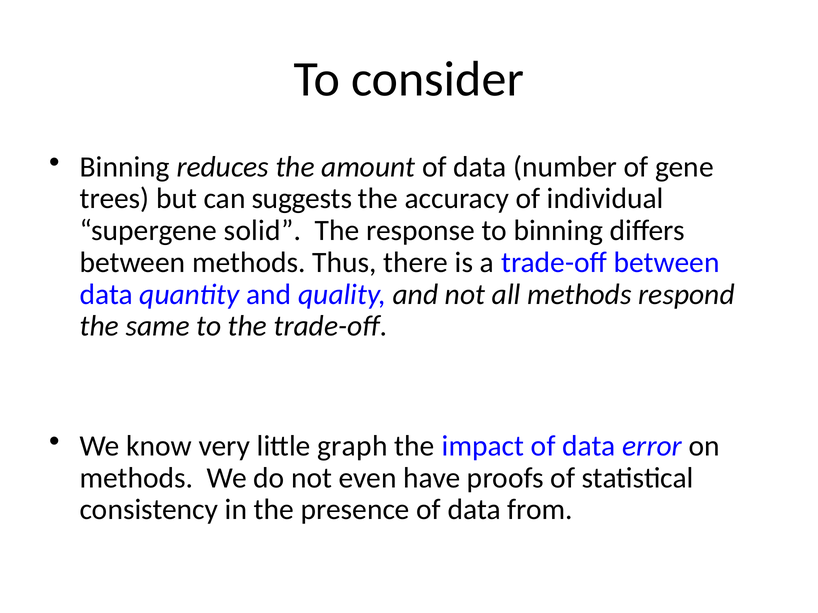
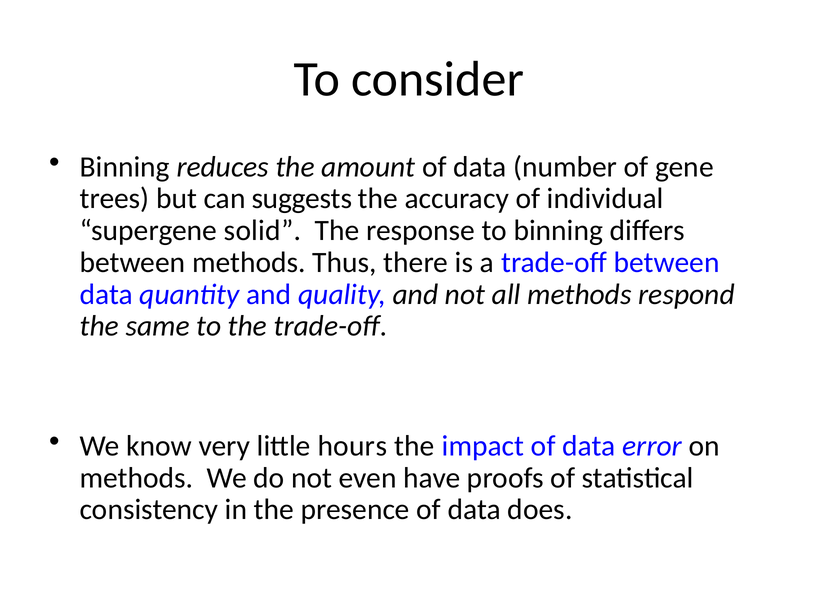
graph: graph -> hours
from: from -> does
